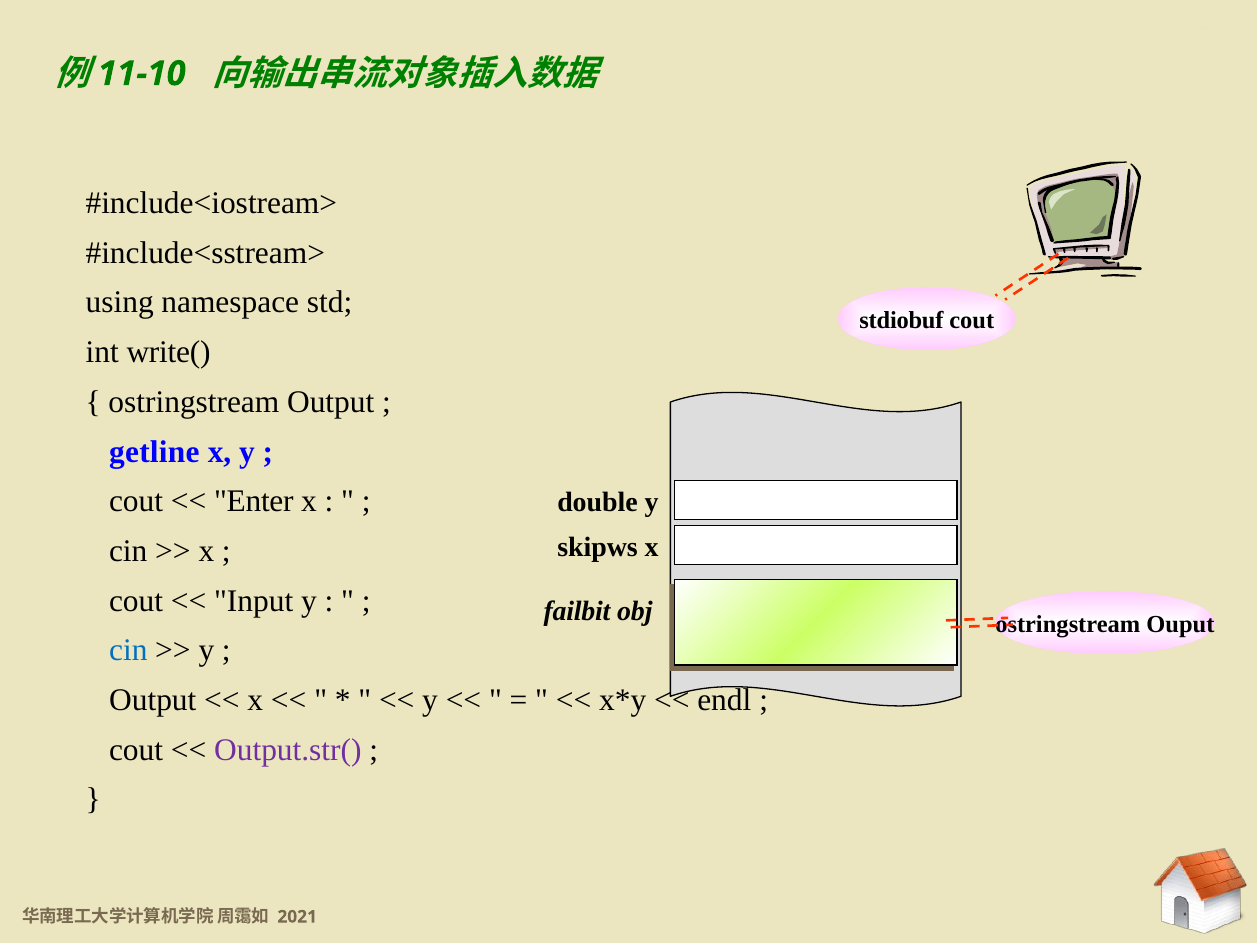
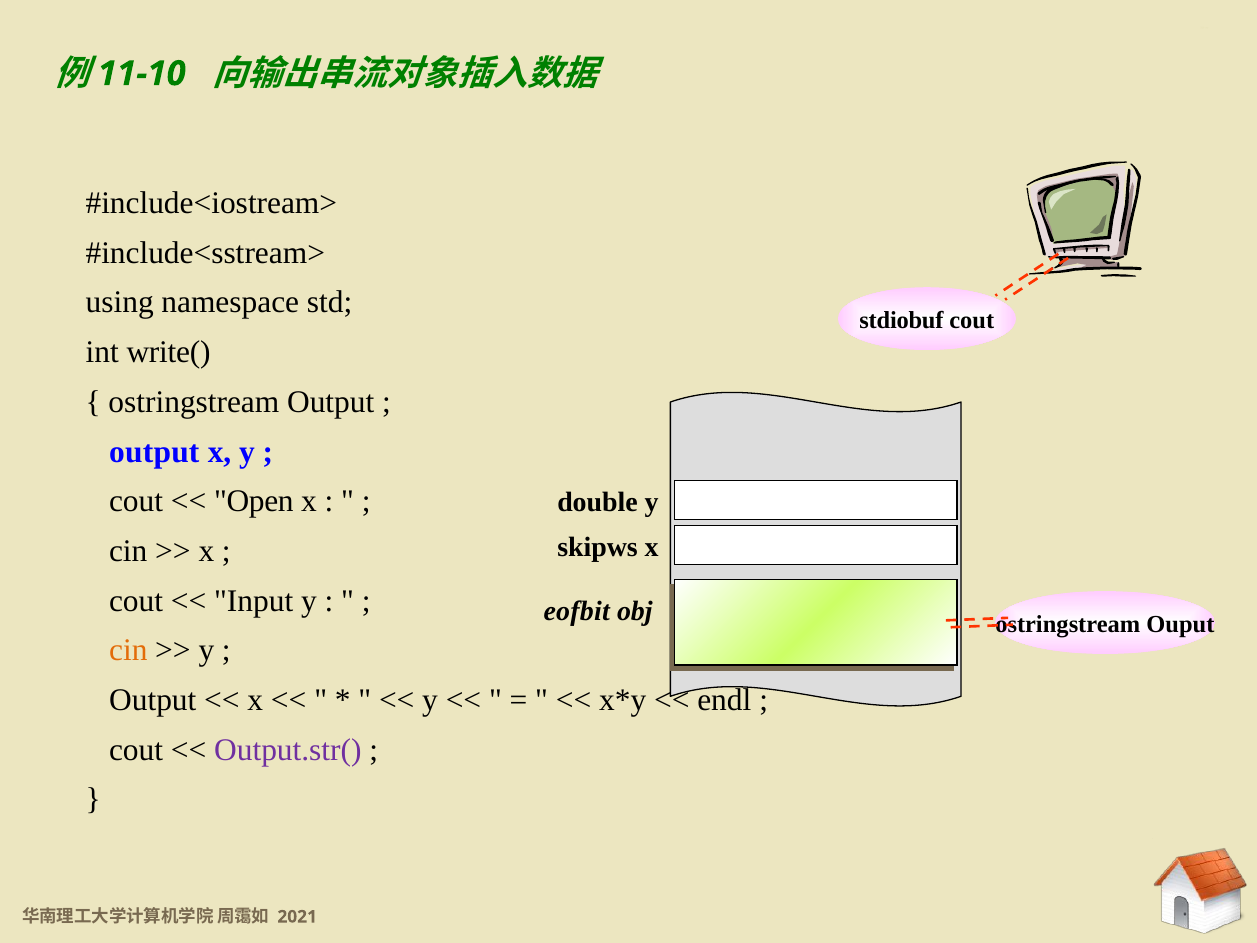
getline at (154, 452): getline -> output
Enter: Enter -> Open
failbit: failbit -> eofbit
cin at (128, 650) colour: blue -> orange
